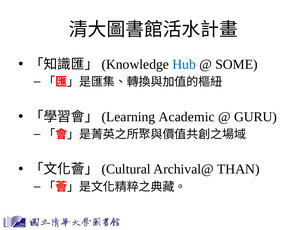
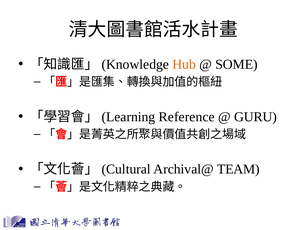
Hub colour: blue -> orange
Academic: Academic -> Reference
THAN: THAN -> TEAM
